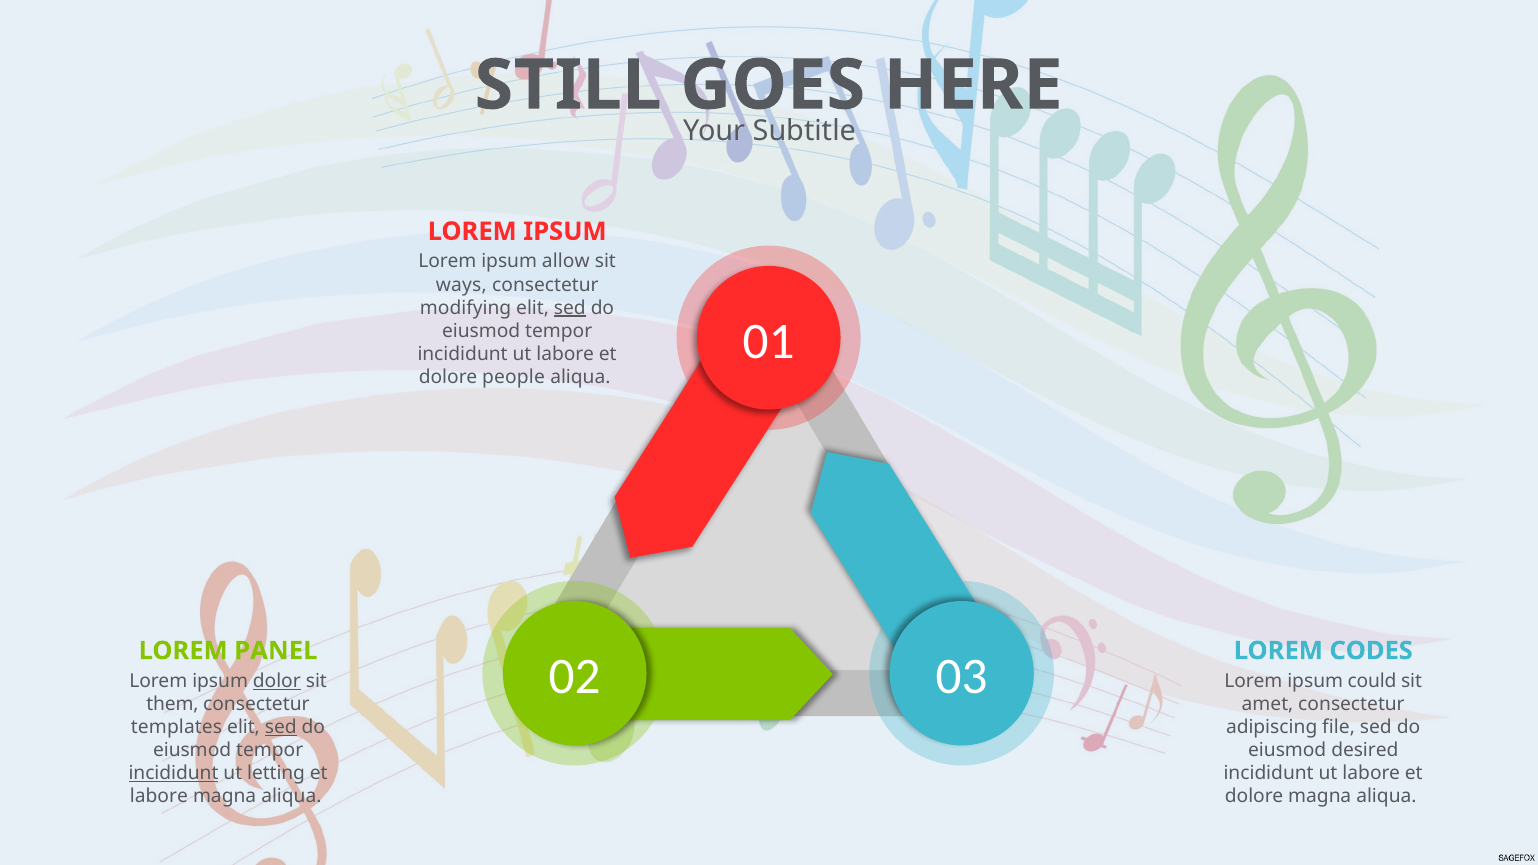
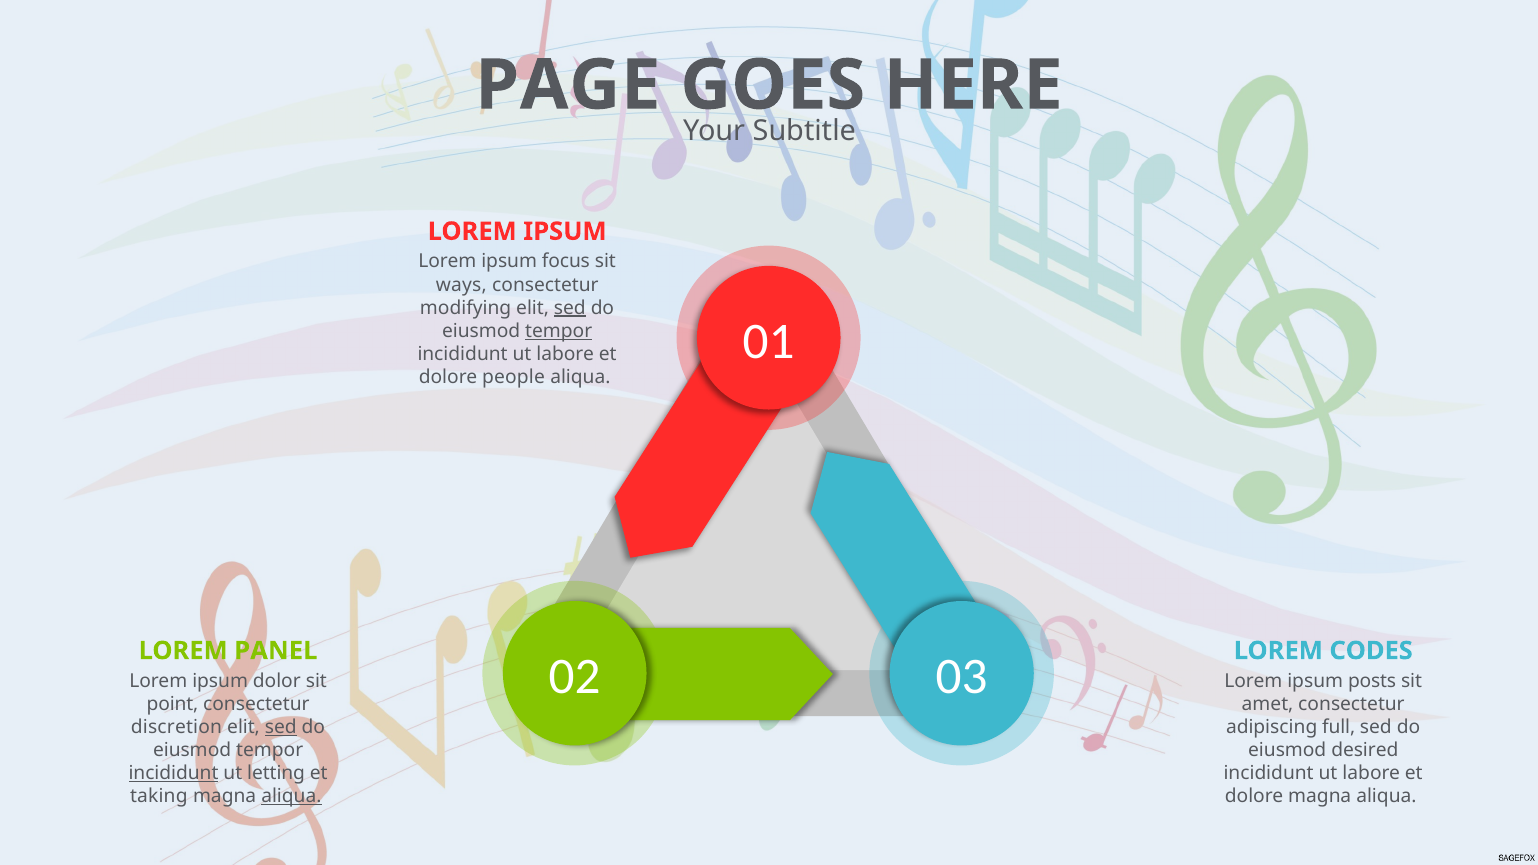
STILL: STILL -> PAGE
allow: allow -> focus
tempor at (559, 331) underline: none -> present
dolor underline: present -> none
could: could -> posts
them: them -> point
templates: templates -> discretion
file: file -> full
labore at (159, 796): labore -> taking
aliqua at (291, 796) underline: none -> present
